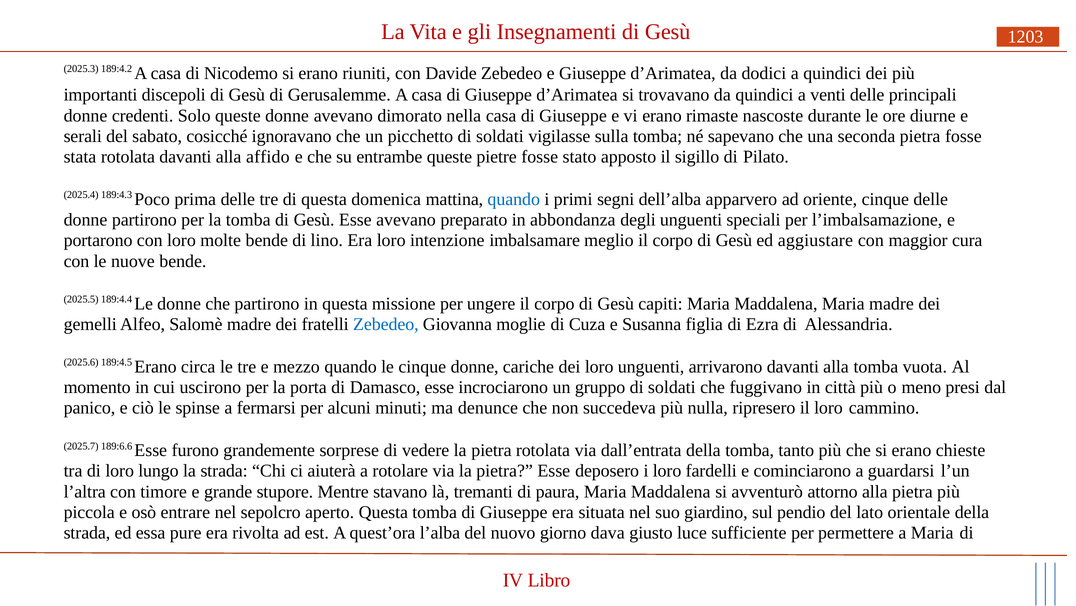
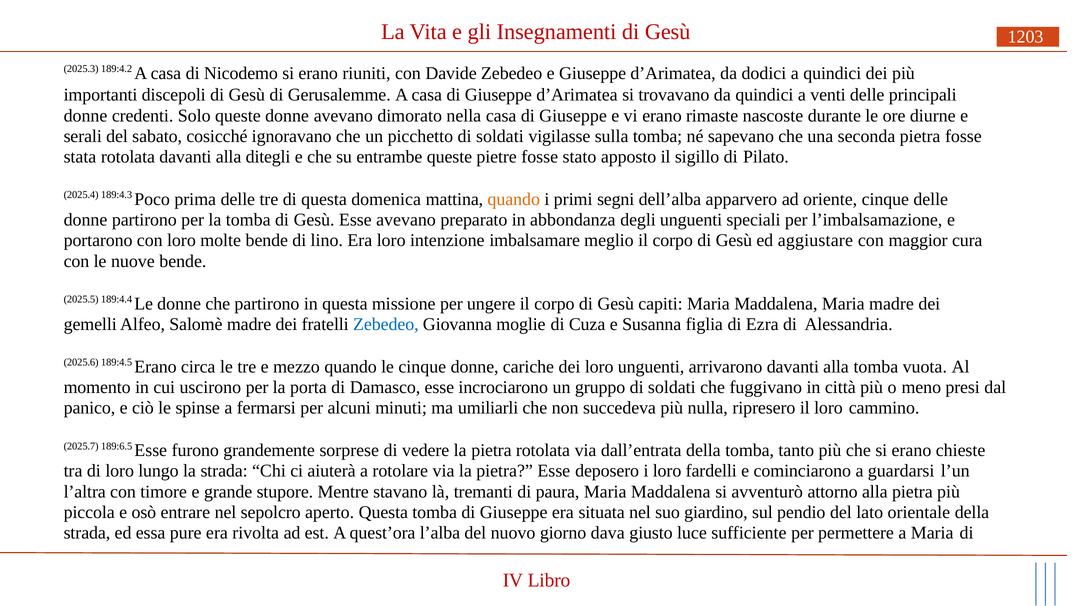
affido: affido -> ditegli
quando at (514, 199) colour: blue -> orange
denunce: denunce -> umiliarli
189:6.6: 189:6.6 -> 189:6.5
